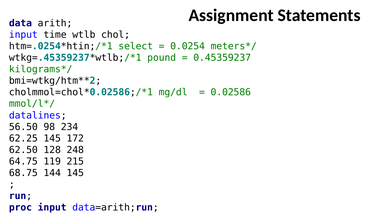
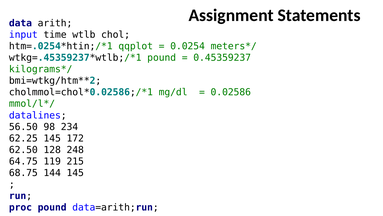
select: select -> qqplot
proc input: input -> pound
